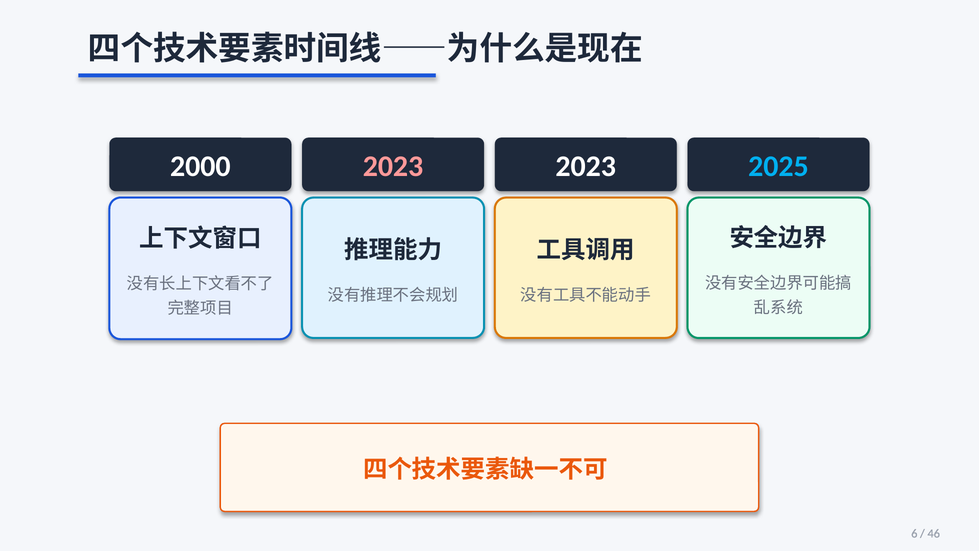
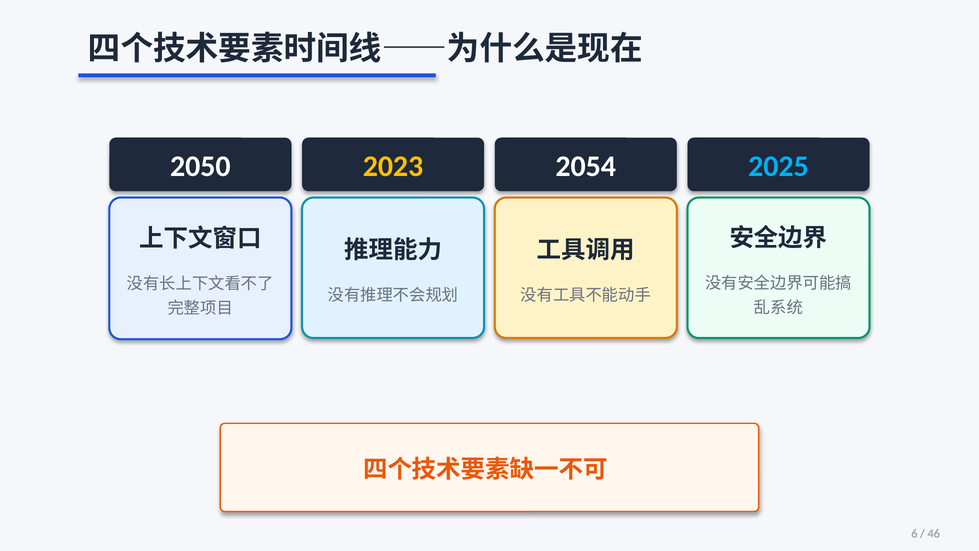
2000: 2000 -> 2050
2023 at (393, 166) colour: pink -> yellow
2023 at (586, 166): 2023 -> 2054
